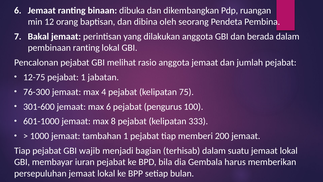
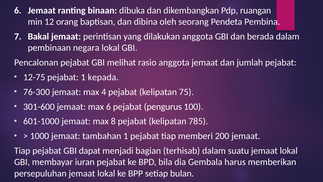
pembinaan ranting: ranting -> negara
jabatan: jabatan -> kepada
333: 333 -> 785
wajib: wajib -> dapat
